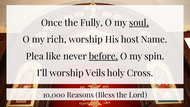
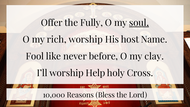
Once: Once -> Offer
Plea: Plea -> Fool
before underline: present -> none
spin: spin -> clay
Veils: Veils -> Help
